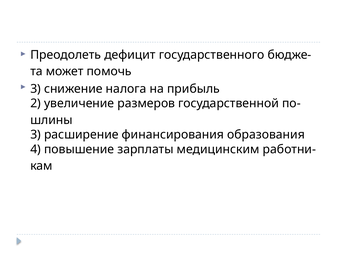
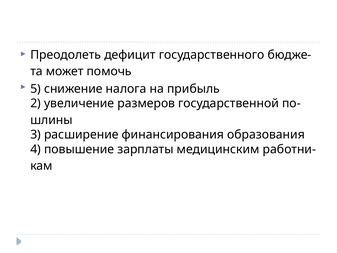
3 at (36, 89): 3 -> 5
